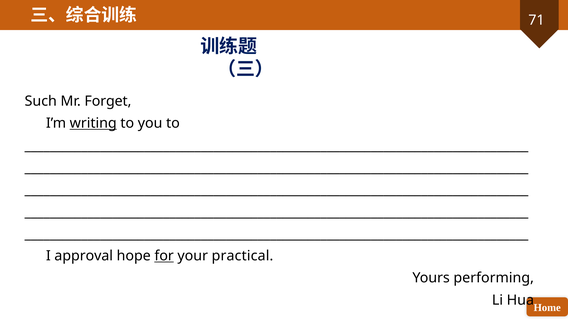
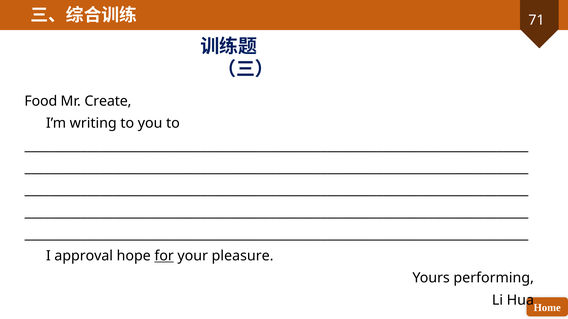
Such: Such -> Food
Forget: Forget -> Create
writing underline: present -> none
practical: practical -> pleasure
